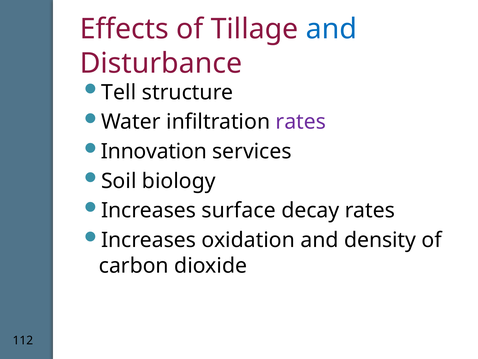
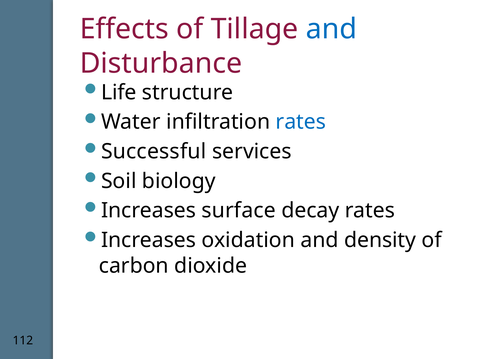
Tell: Tell -> Life
rates at (301, 122) colour: purple -> blue
Innovation: Innovation -> Successful
